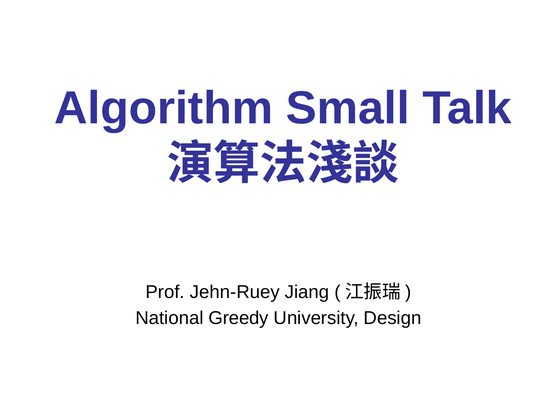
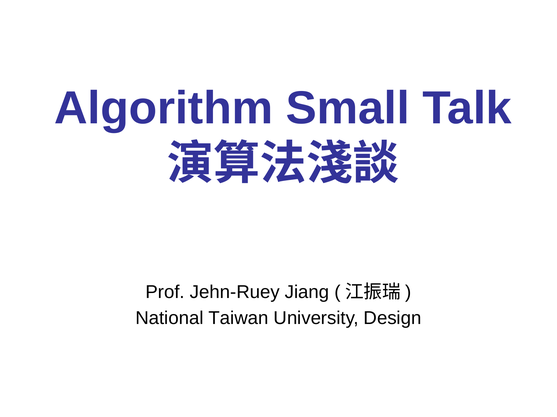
Greedy: Greedy -> Taiwan
